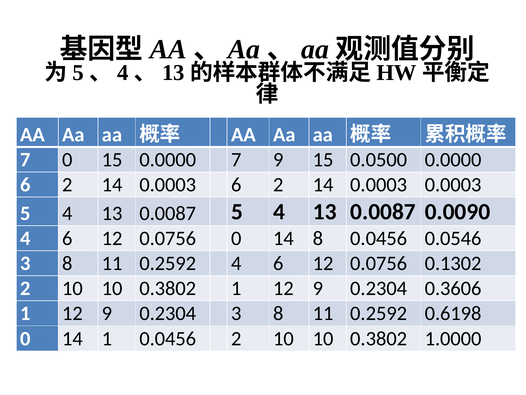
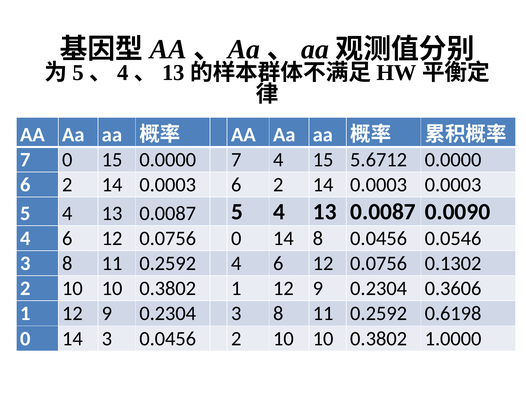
7 9: 9 -> 4
0.0500: 0.0500 -> 5.6712
14 1: 1 -> 3
